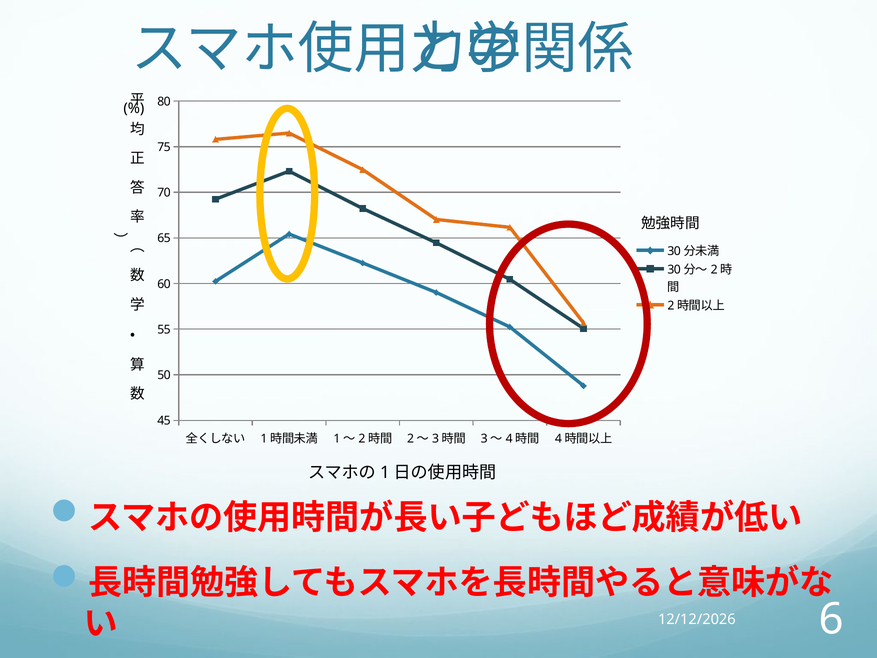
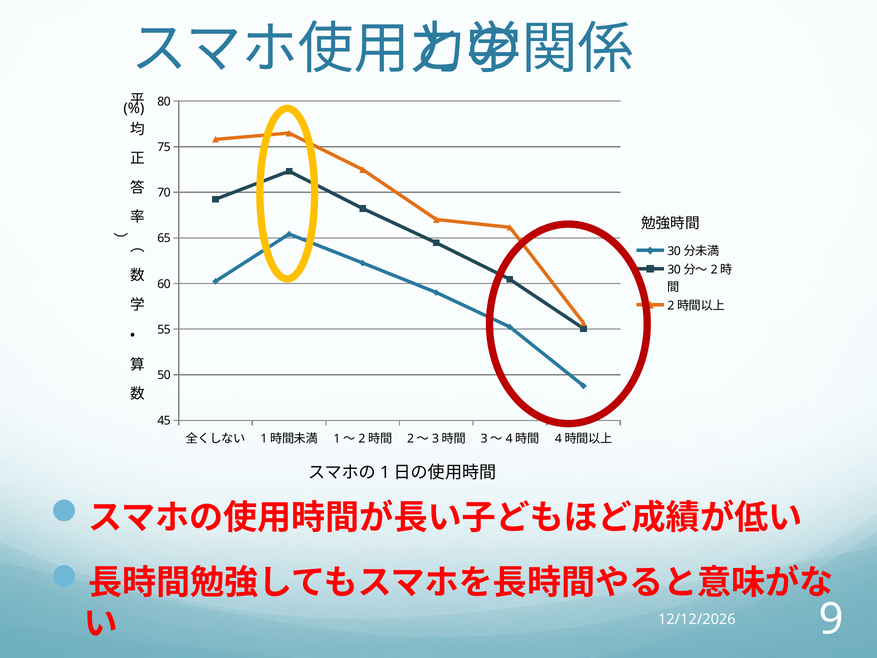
6: 6 -> 9
